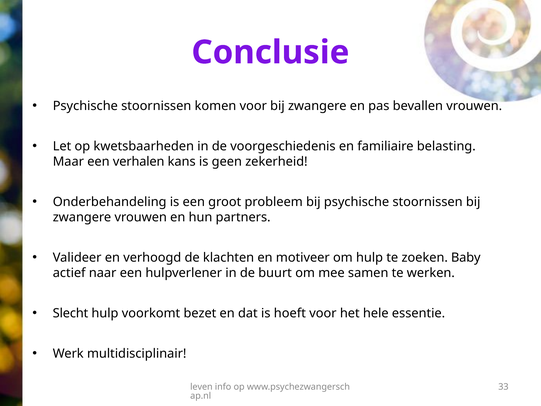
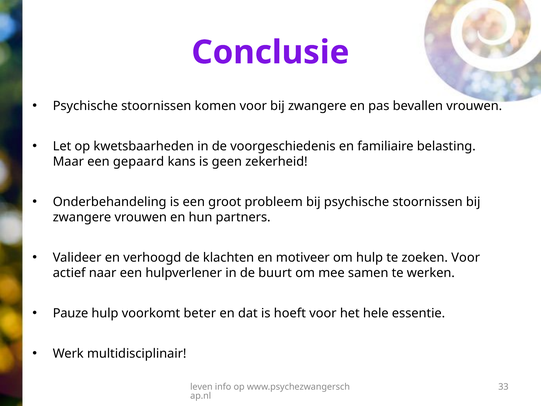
verhalen: verhalen -> gepaard
zoeken Baby: Baby -> Voor
Slecht: Slecht -> Pauze
bezet: bezet -> beter
